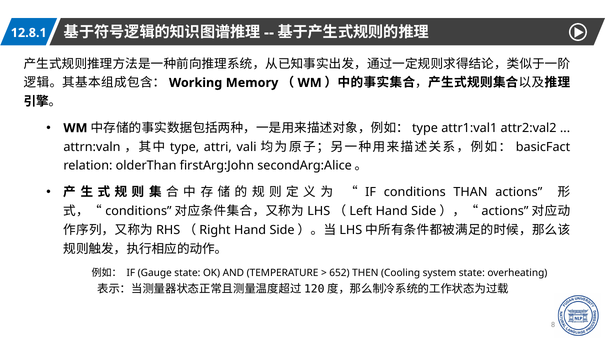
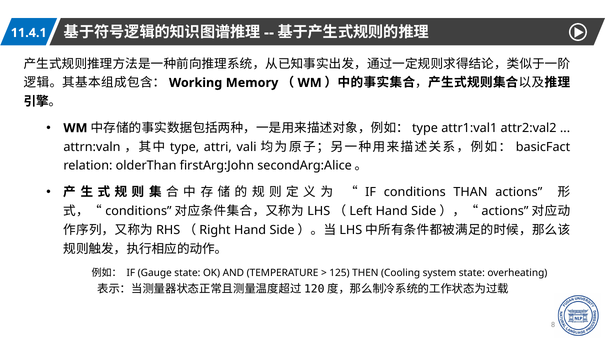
12.8.1: 12.8.1 -> 11.4.1
652: 652 -> 125
